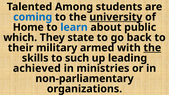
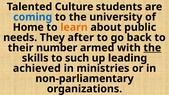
Among: Among -> Culture
university underline: present -> none
learn colour: blue -> orange
which: which -> needs
state: state -> after
military: military -> number
